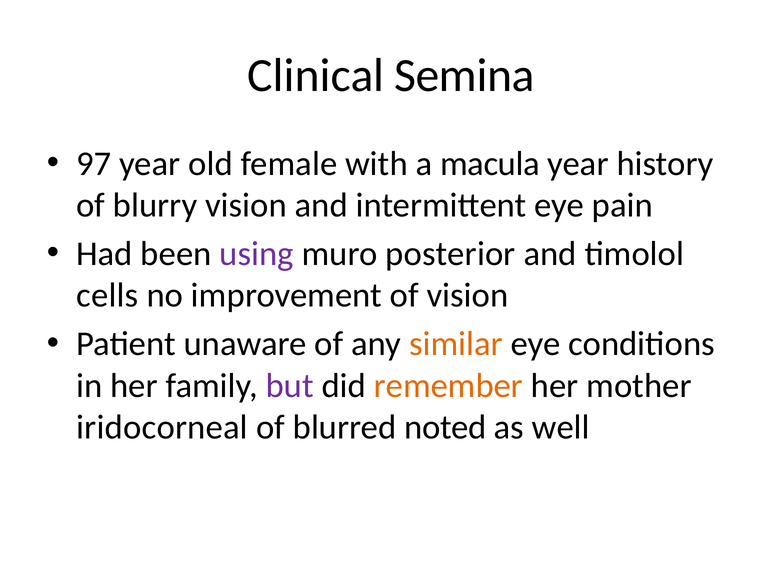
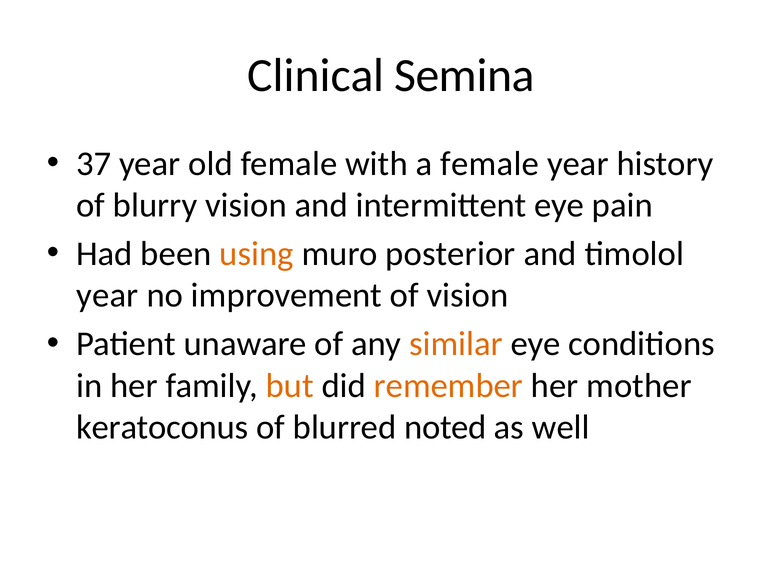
97: 97 -> 37
a macula: macula -> female
using colour: purple -> orange
cells at (107, 296): cells -> year
but colour: purple -> orange
iridocorneal: iridocorneal -> keratoconus
